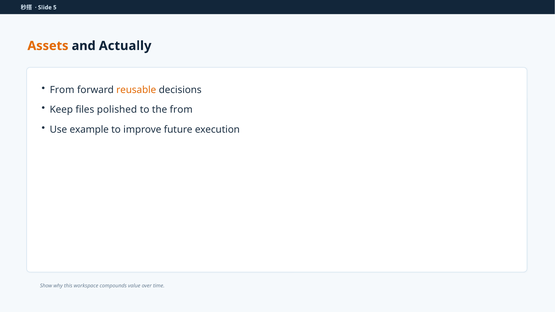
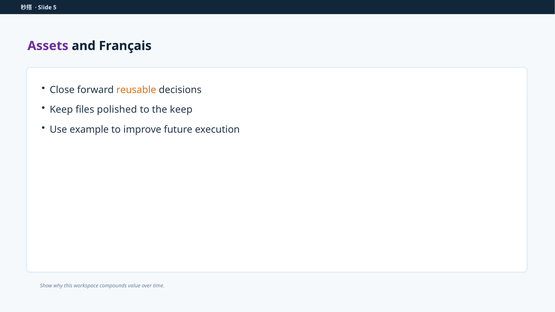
Assets colour: orange -> purple
Actually: Actually -> Français
From at (62, 90): From -> Close
the from: from -> keep
